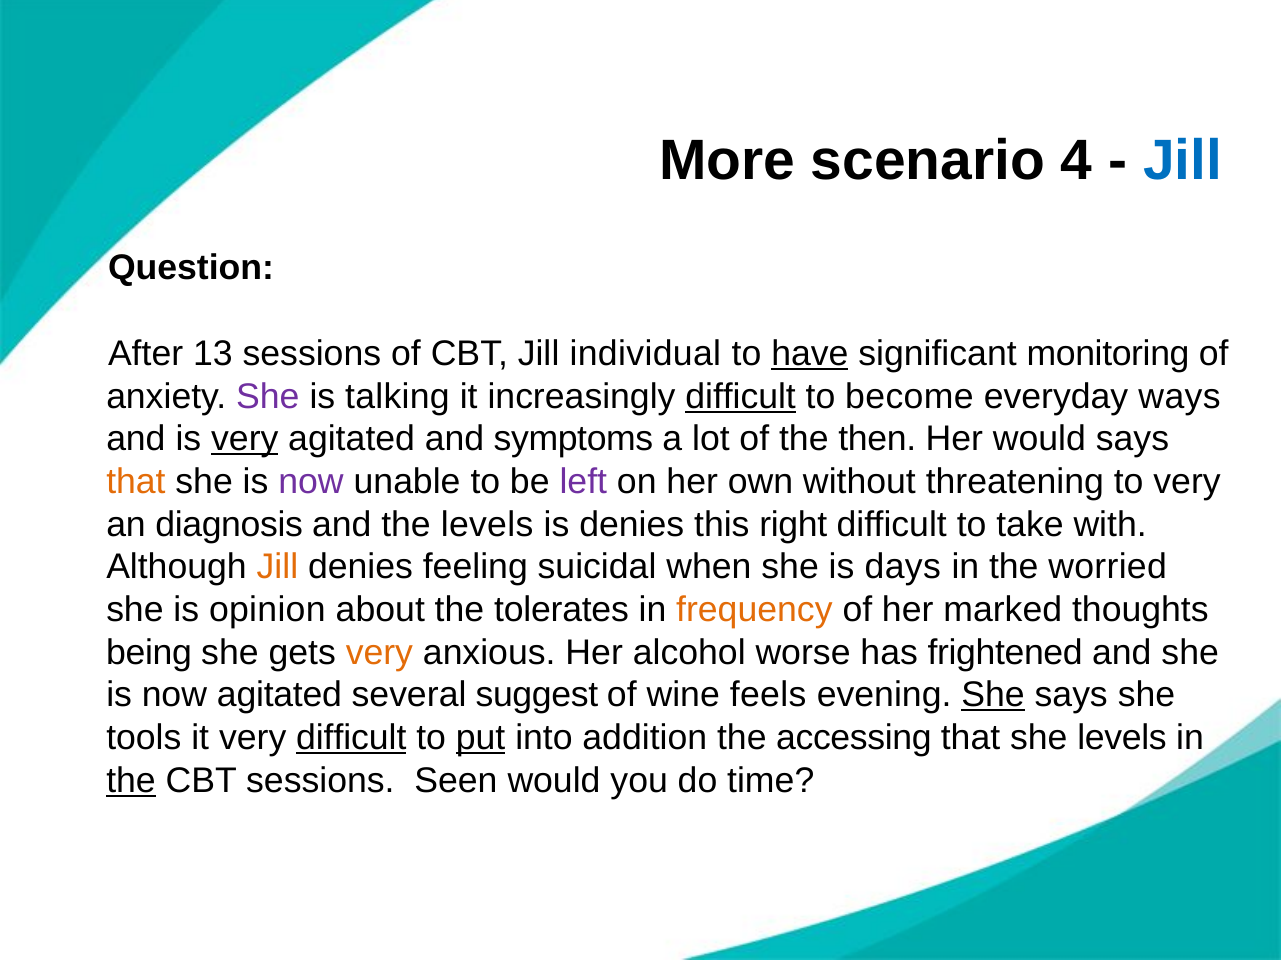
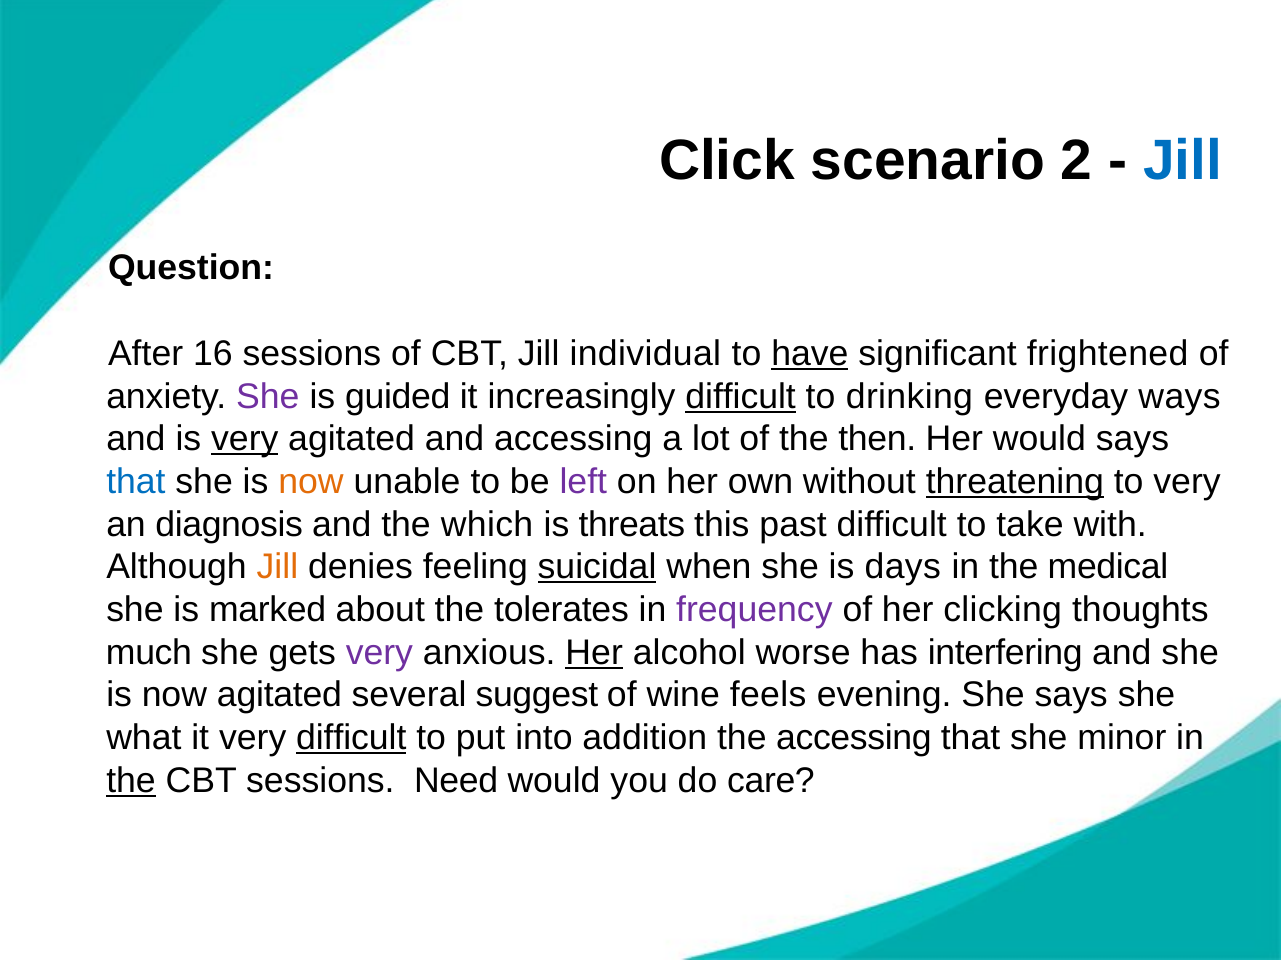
More: More -> Click
4: 4 -> 2
13: 13 -> 16
monitoring: monitoring -> frightened
talking: talking -> guided
become: become -> drinking
and symptoms: symptoms -> accessing
that at (136, 482) colour: orange -> blue
now at (311, 482) colour: purple -> orange
threatening underline: none -> present
the levels: levels -> which
is denies: denies -> threats
right: right -> past
suicidal underline: none -> present
worried: worried -> medical
opinion: opinion -> marked
frequency colour: orange -> purple
marked: marked -> clicking
being: being -> much
very at (379, 653) colour: orange -> purple
Her at (594, 653) underline: none -> present
frightened: frightened -> interfering
She at (993, 696) underline: present -> none
tools: tools -> what
put underline: present -> none
she levels: levels -> minor
Seen: Seen -> Need
time: time -> care
